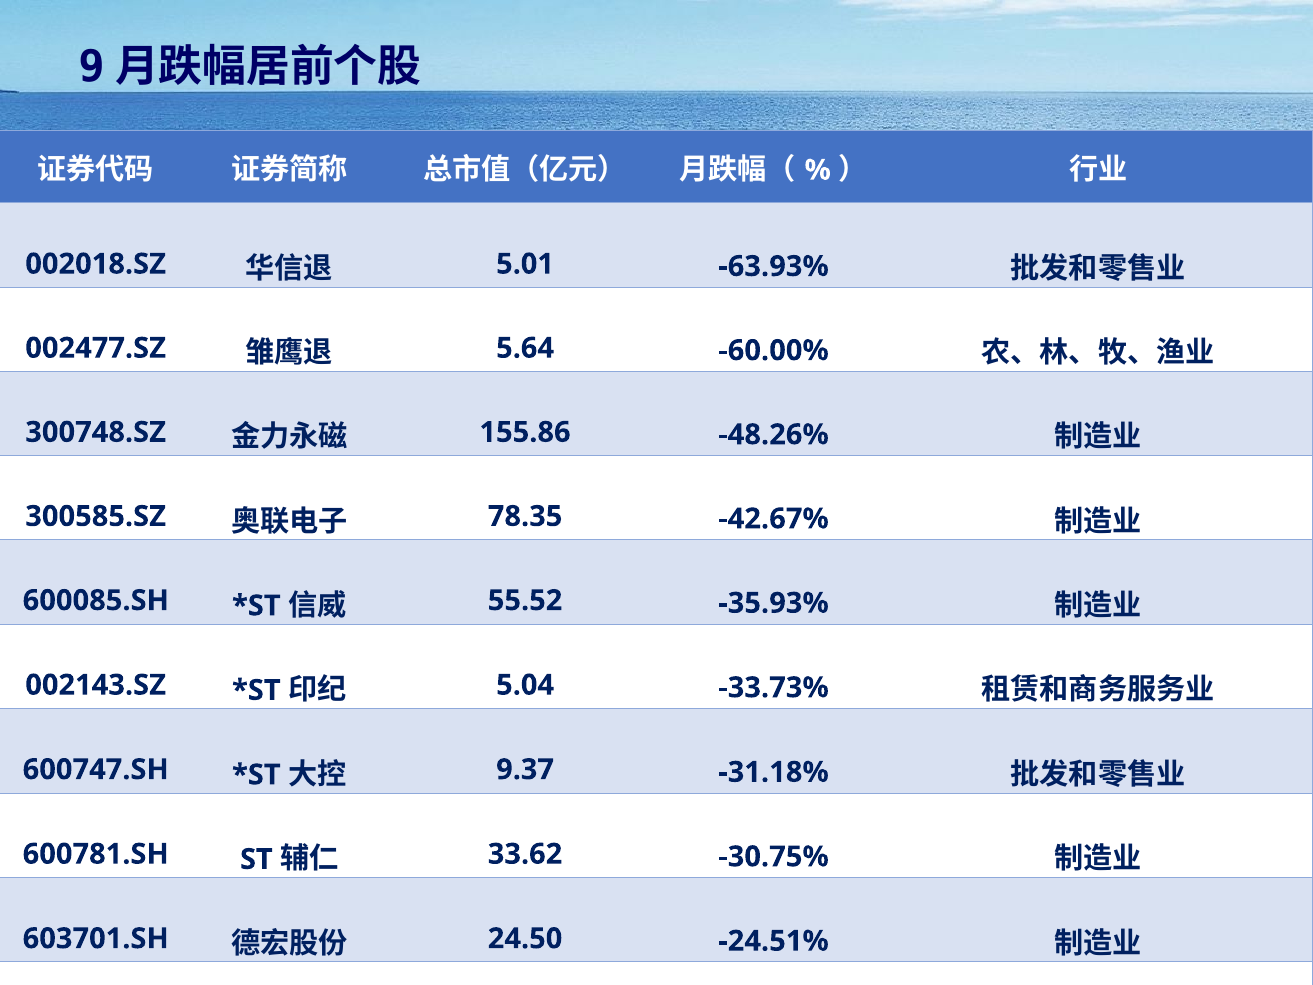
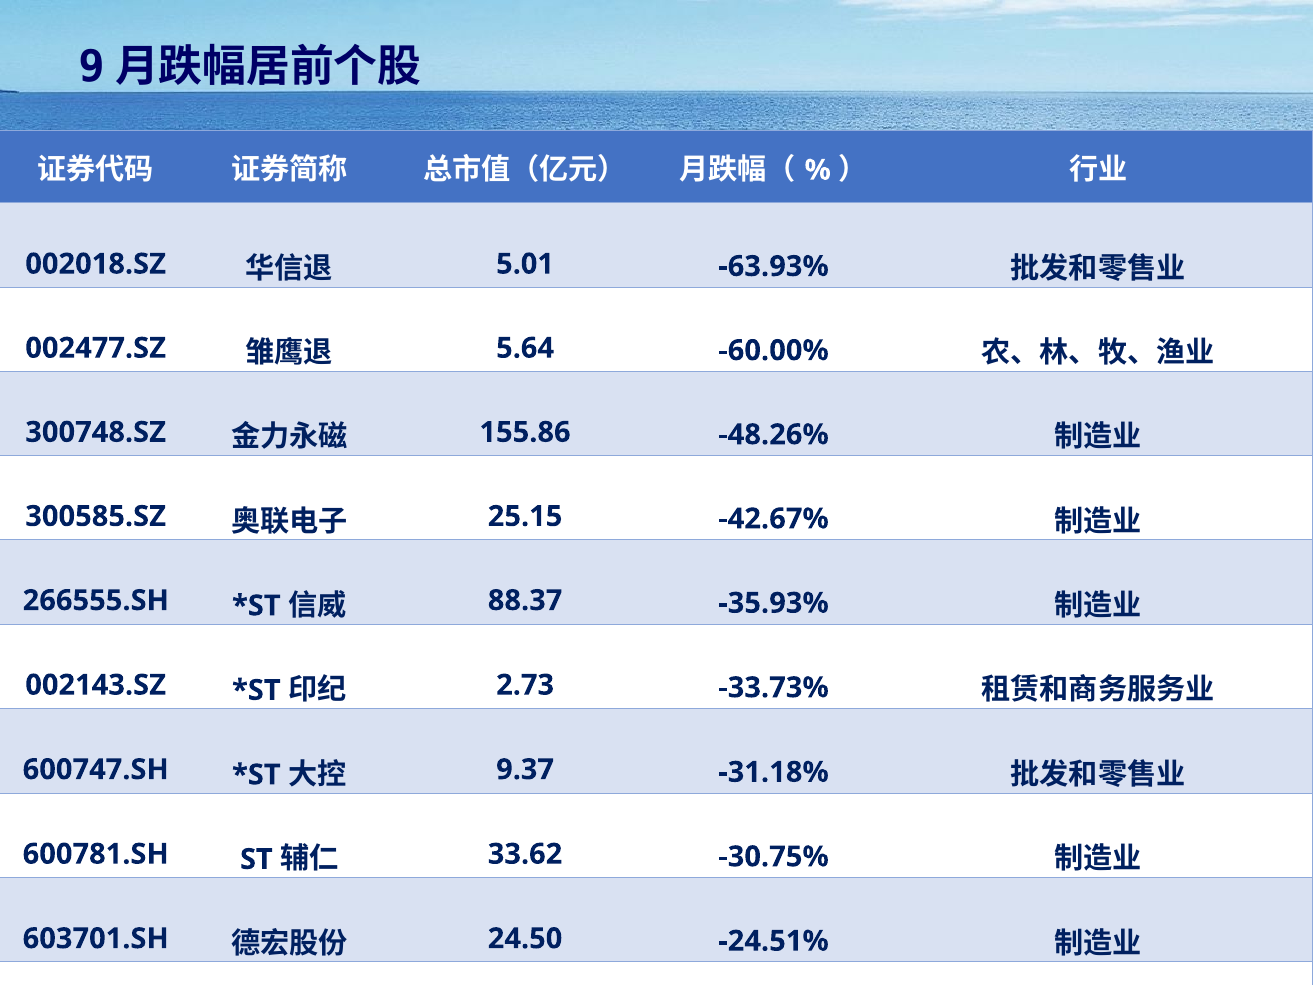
78.35: 78.35 -> 25.15
600085.SH: 600085.SH -> 266555.SH
55.52: 55.52 -> 88.37
5.04: 5.04 -> 2.73
